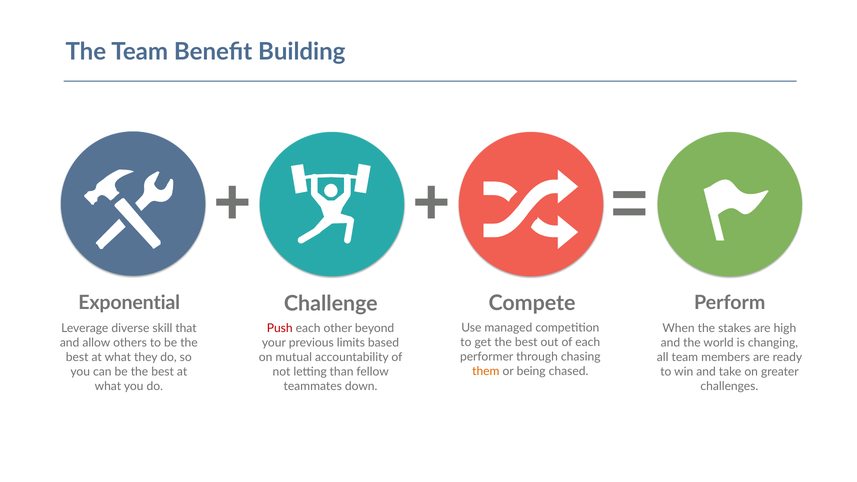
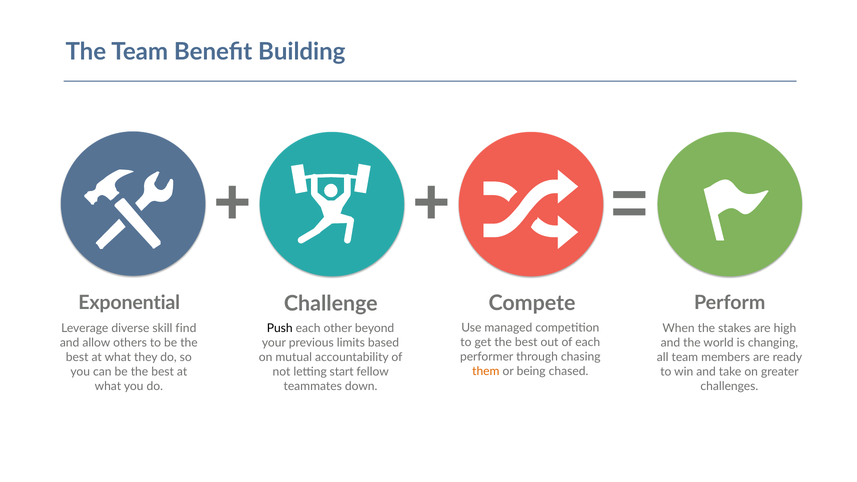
Push colour: red -> black
that: that -> find
than: than -> start
